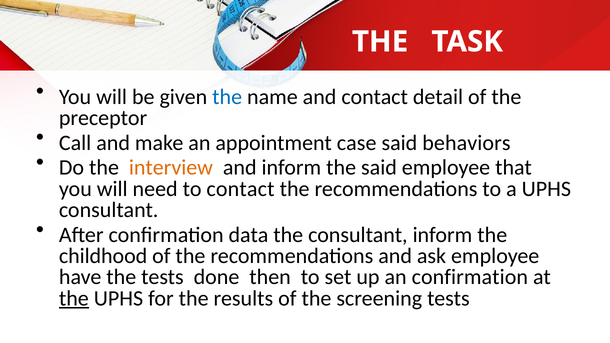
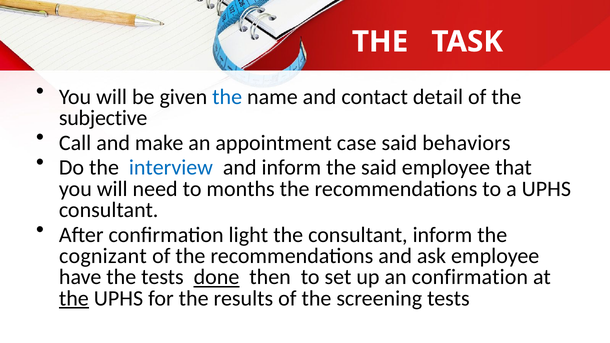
preceptor: preceptor -> subjective
interview colour: orange -> blue
to contact: contact -> months
data: data -> light
childhood: childhood -> cognizant
done underline: none -> present
